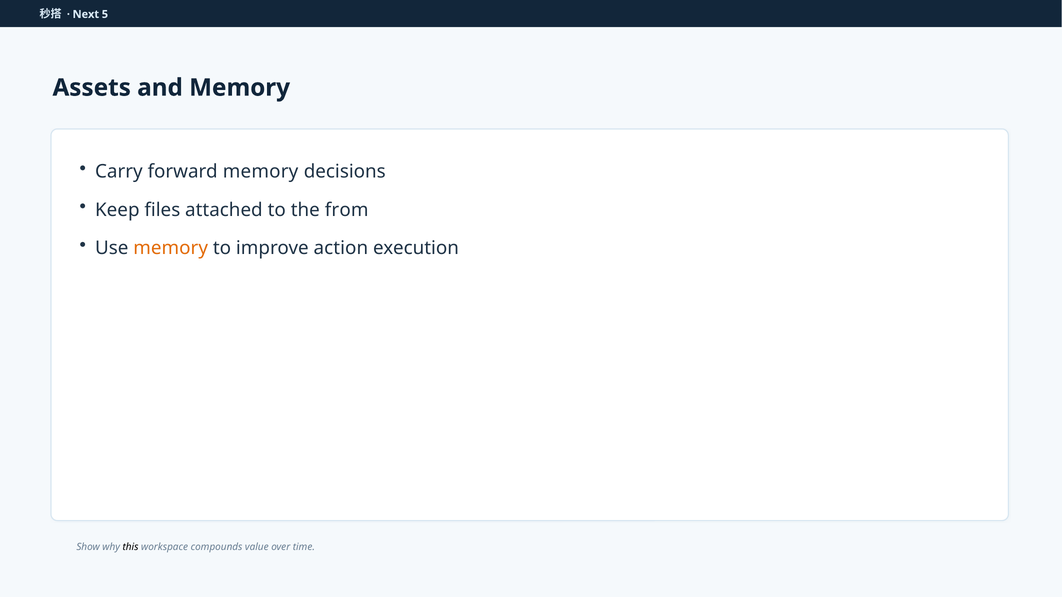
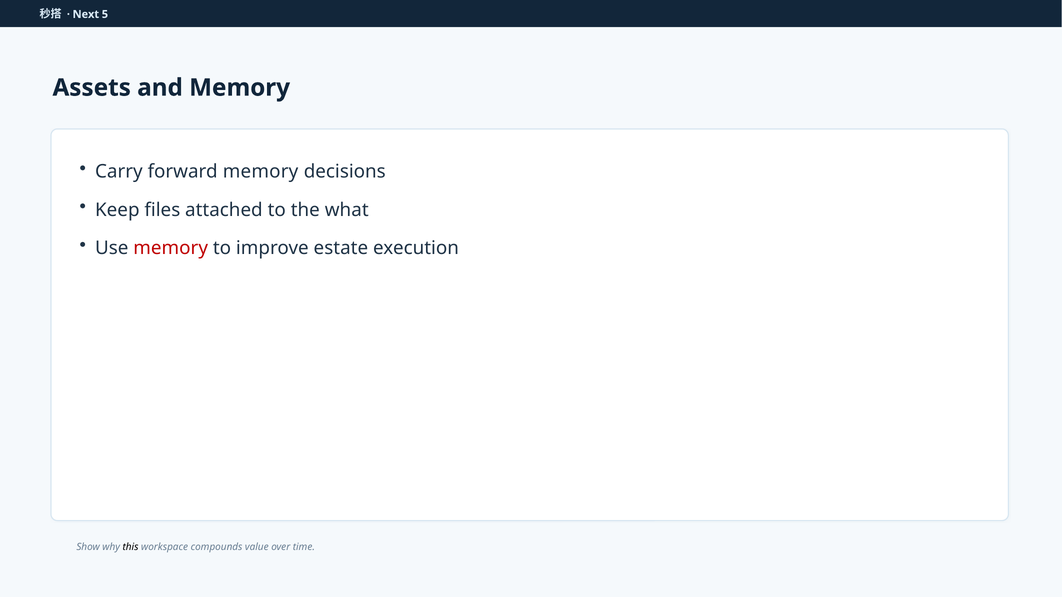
from: from -> what
memory at (171, 248) colour: orange -> red
action: action -> estate
